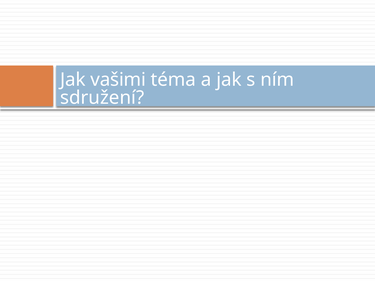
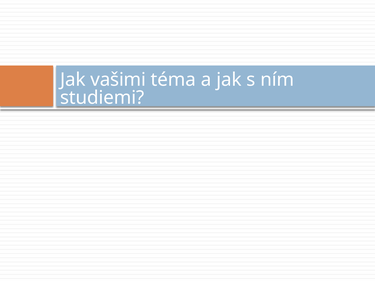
sdružení: sdružení -> studiemi
